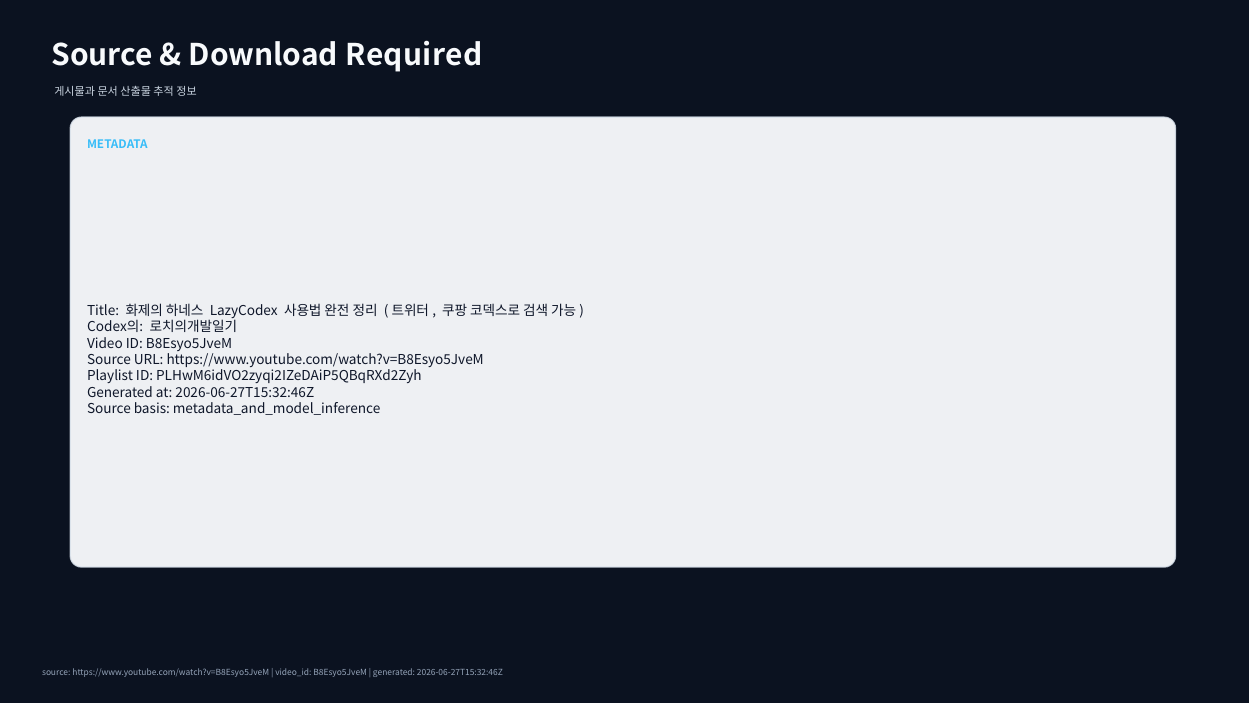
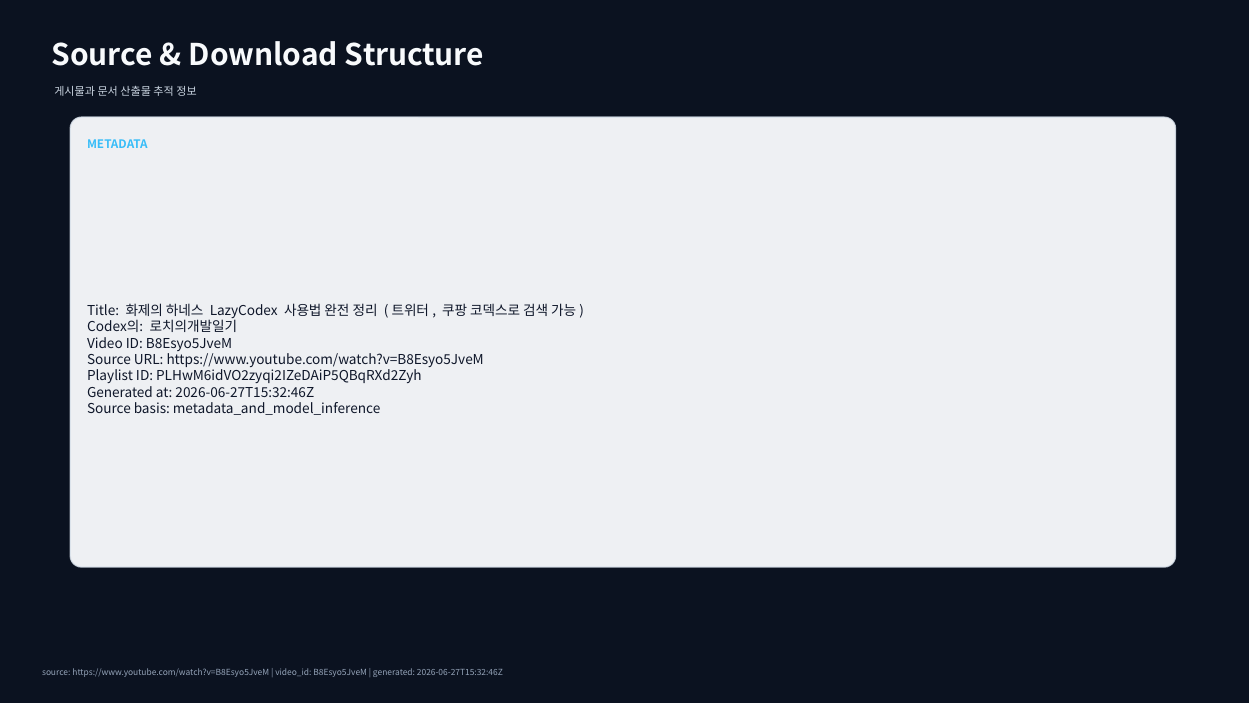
Required: Required -> Structure
